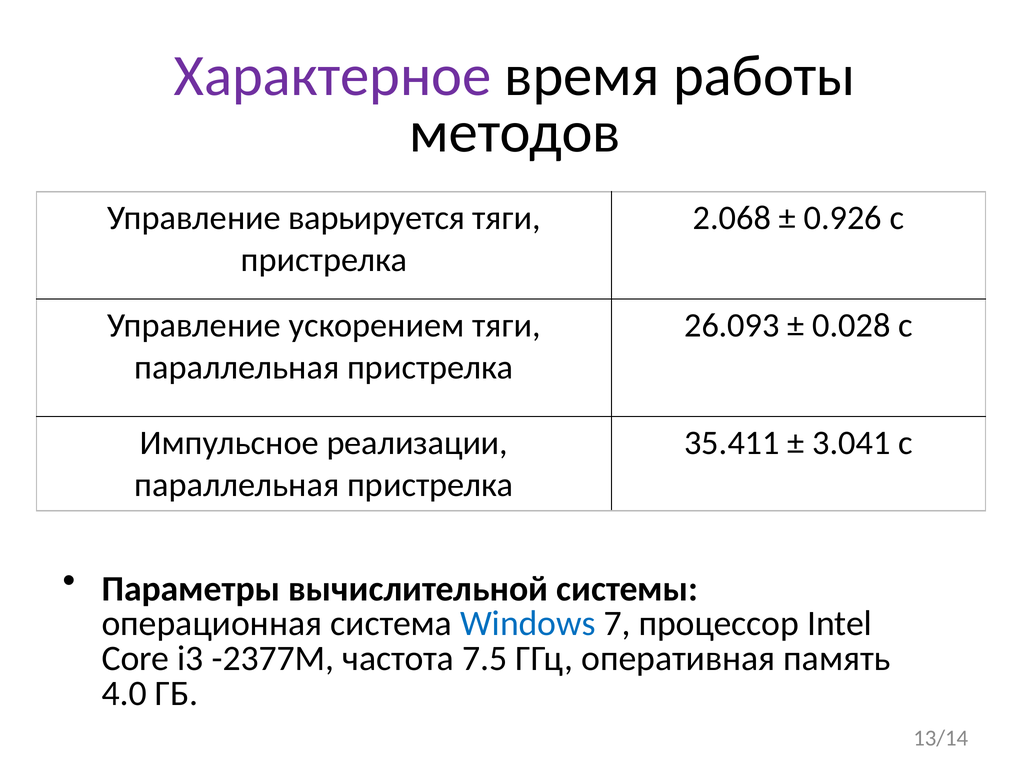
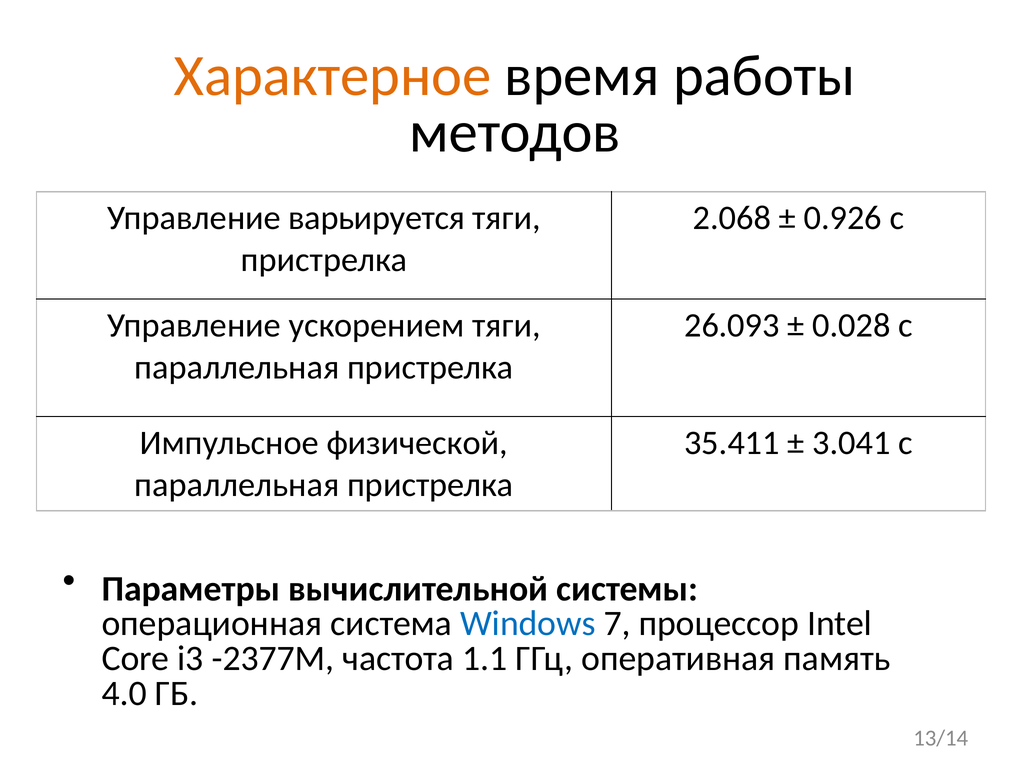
Характерное colour: purple -> orange
реализации: реализации -> физической
7.5: 7.5 -> 1.1
